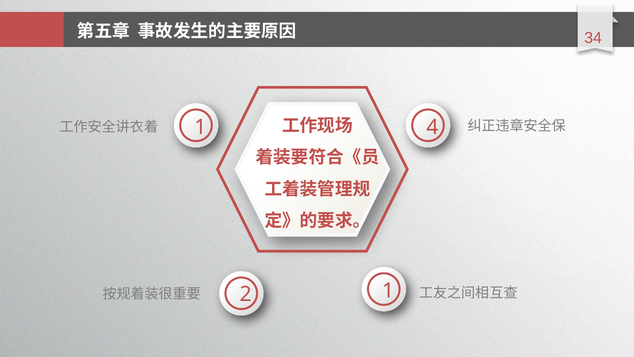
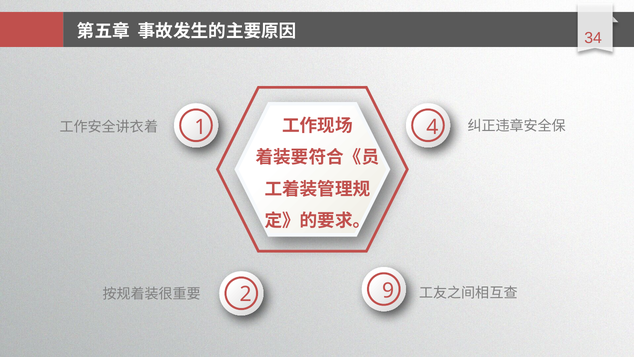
2 1: 1 -> 9
